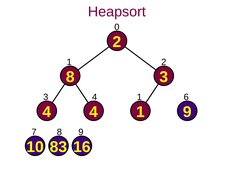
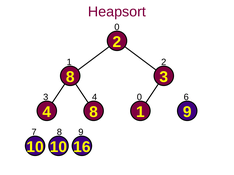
3 4 1: 1 -> 0
4 4: 4 -> 8
10 83: 83 -> 10
